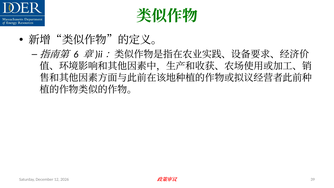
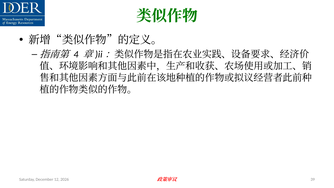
6: 6 -> 4
